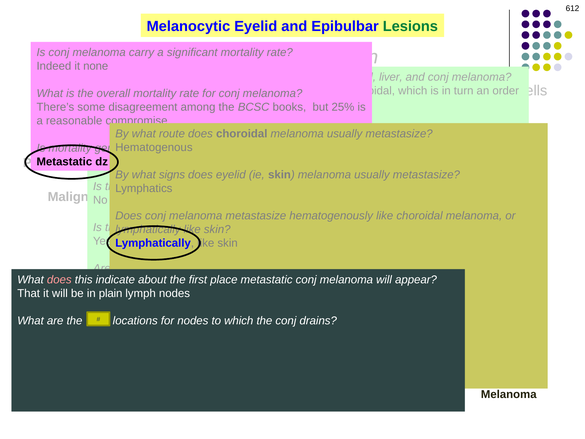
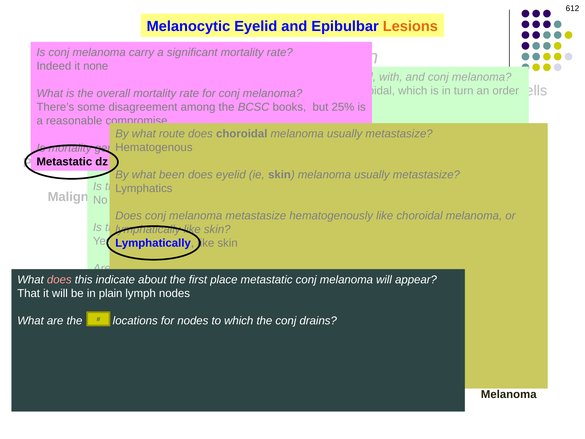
Lesions colour: green -> orange
liver at (391, 77): liver -> with
what signs: signs -> been
